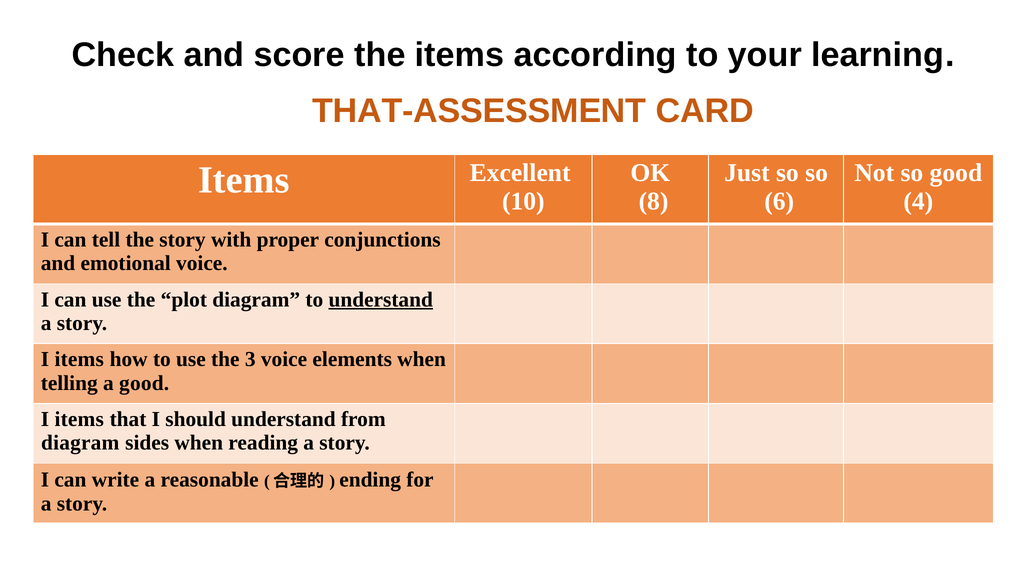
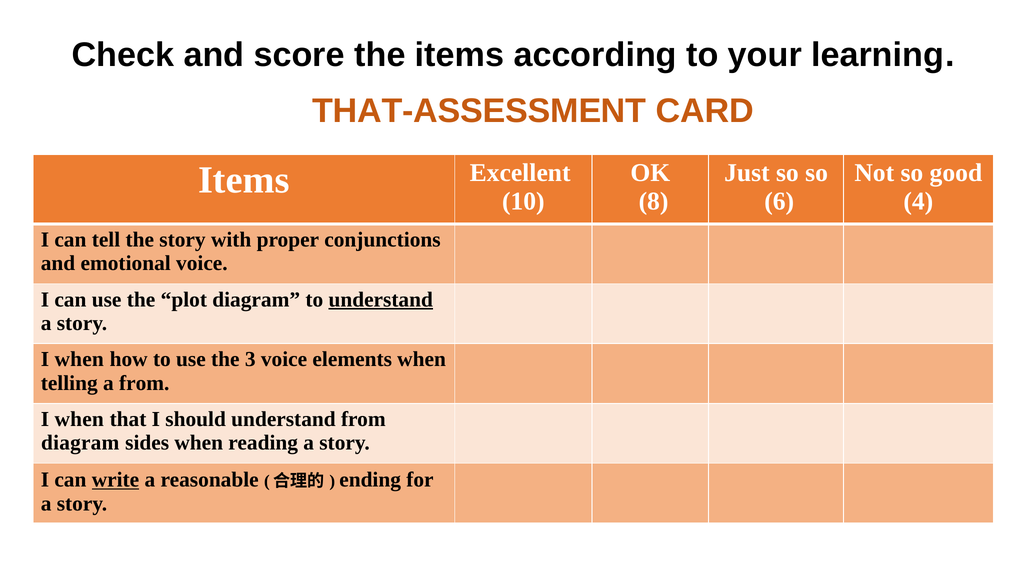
items at (79, 359): items -> when
a good: good -> from
items at (79, 419): items -> when
write underline: none -> present
